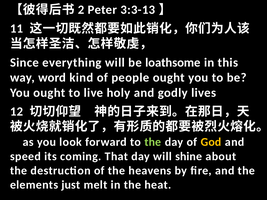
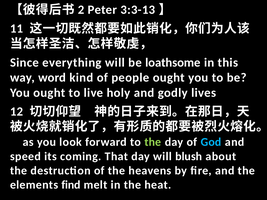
God colour: yellow -> light blue
shine: shine -> blush
just: just -> find
